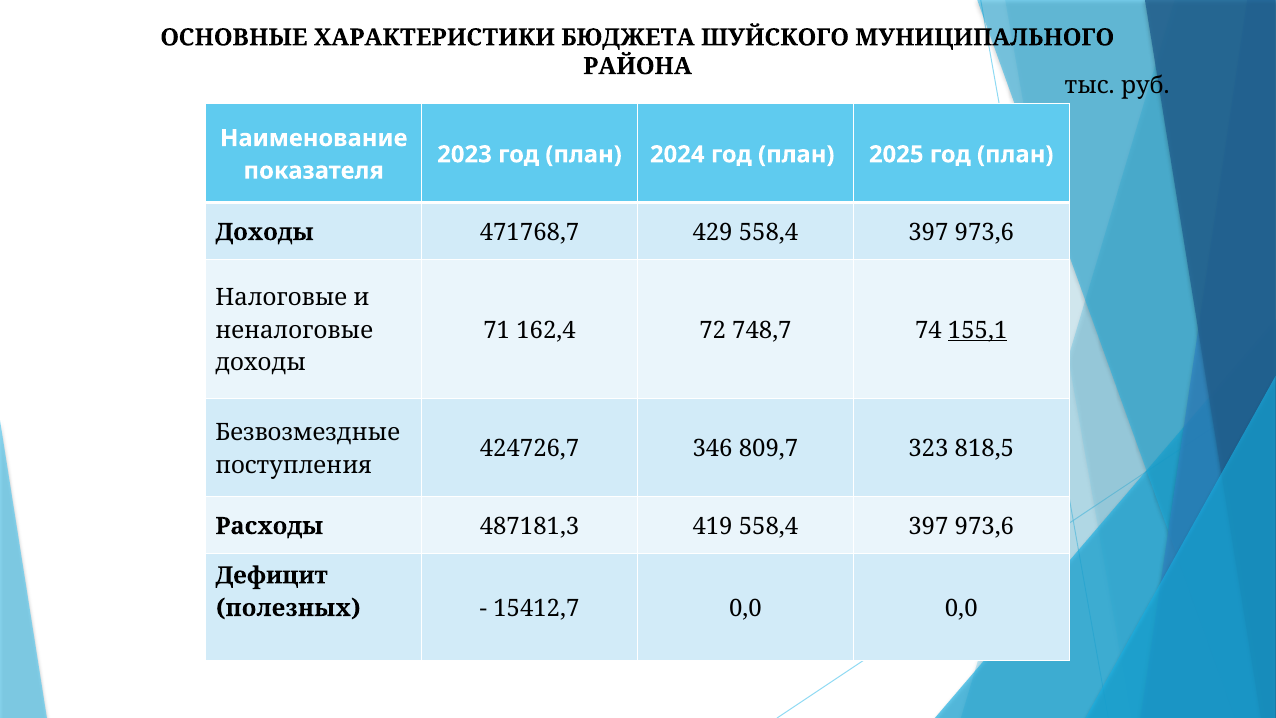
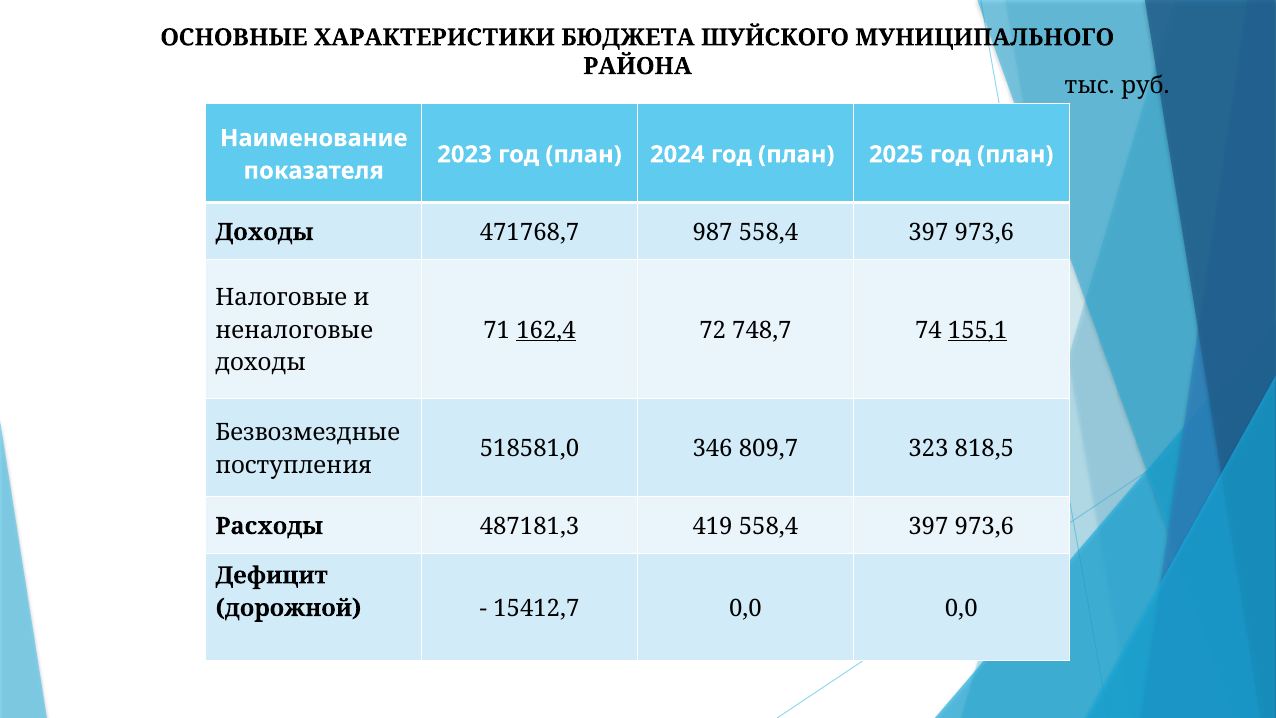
429: 429 -> 987
162,4 underline: none -> present
424726,7: 424726,7 -> 518581,0
полезных: полезных -> дорожной
